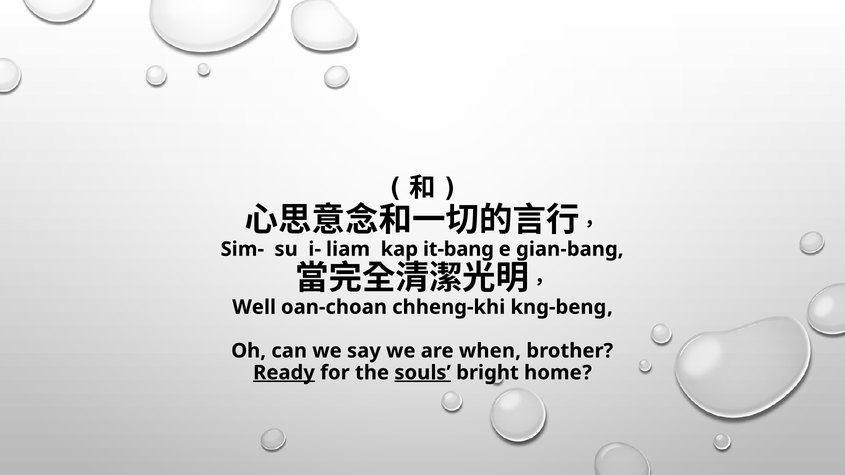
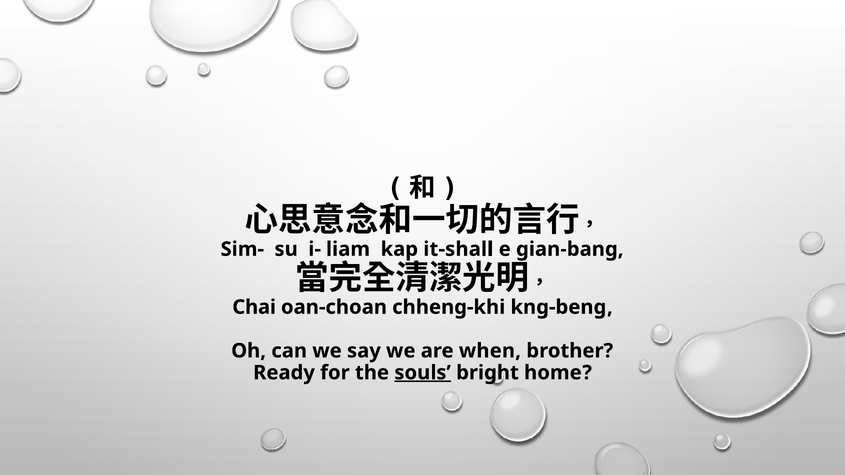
it-bang: it-bang -> it-shall
Well: Well -> Chai
Ready underline: present -> none
